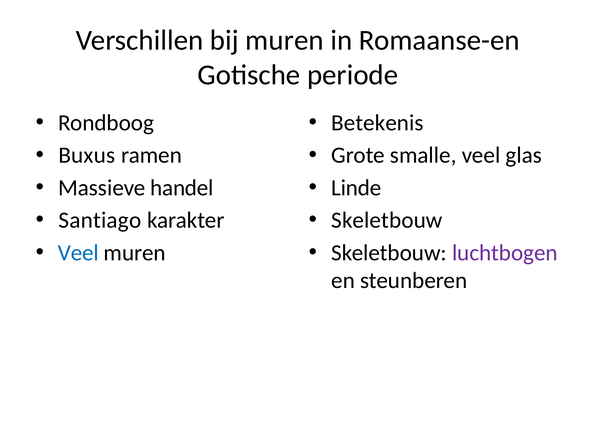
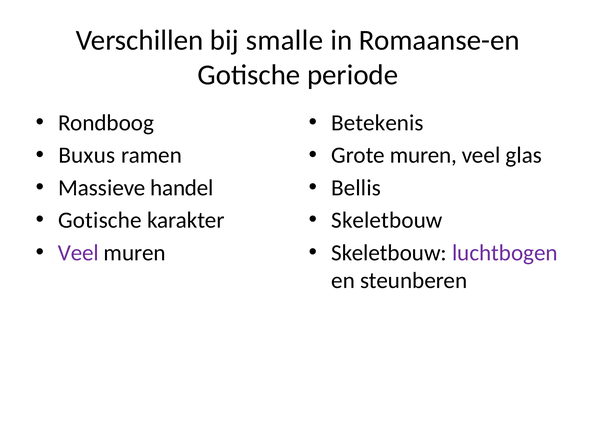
bij muren: muren -> smalle
Grote smalle: smalle -> muren
Linde: Linde -> Bellis
Santiago at (100, 220): Santiago -> Gotische
Veel at (78, 253) colour: blue -> purple
